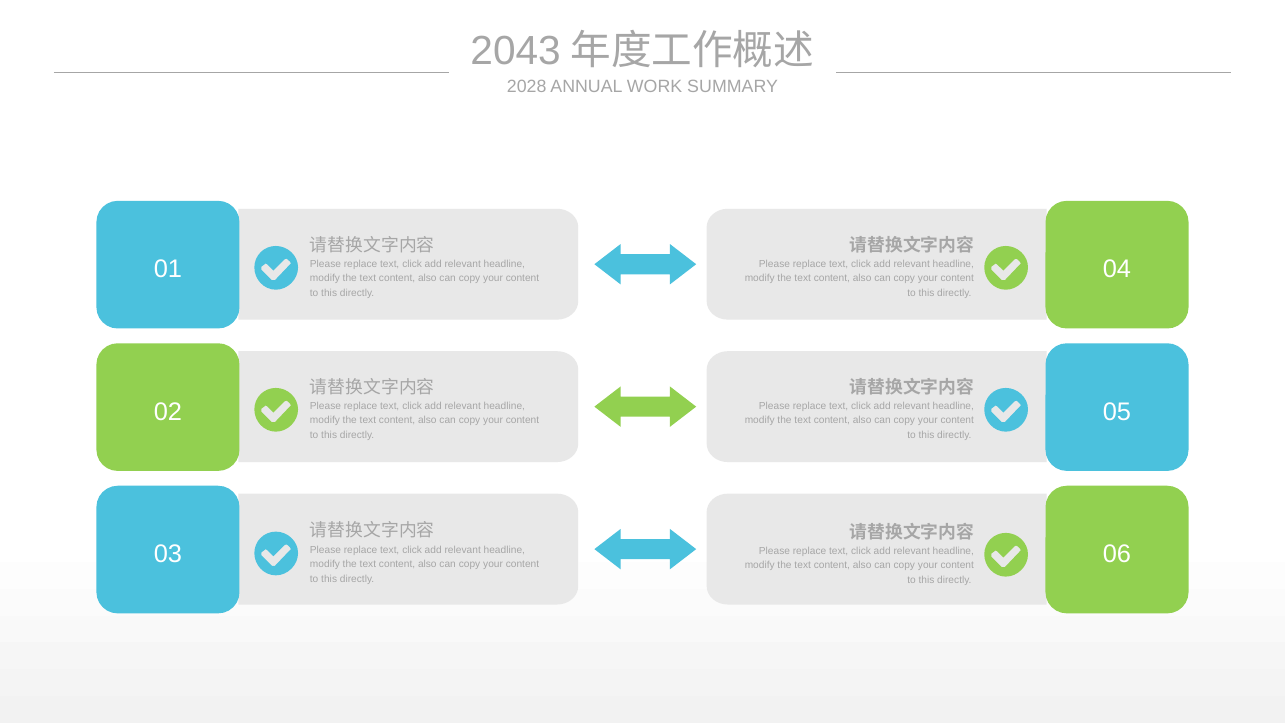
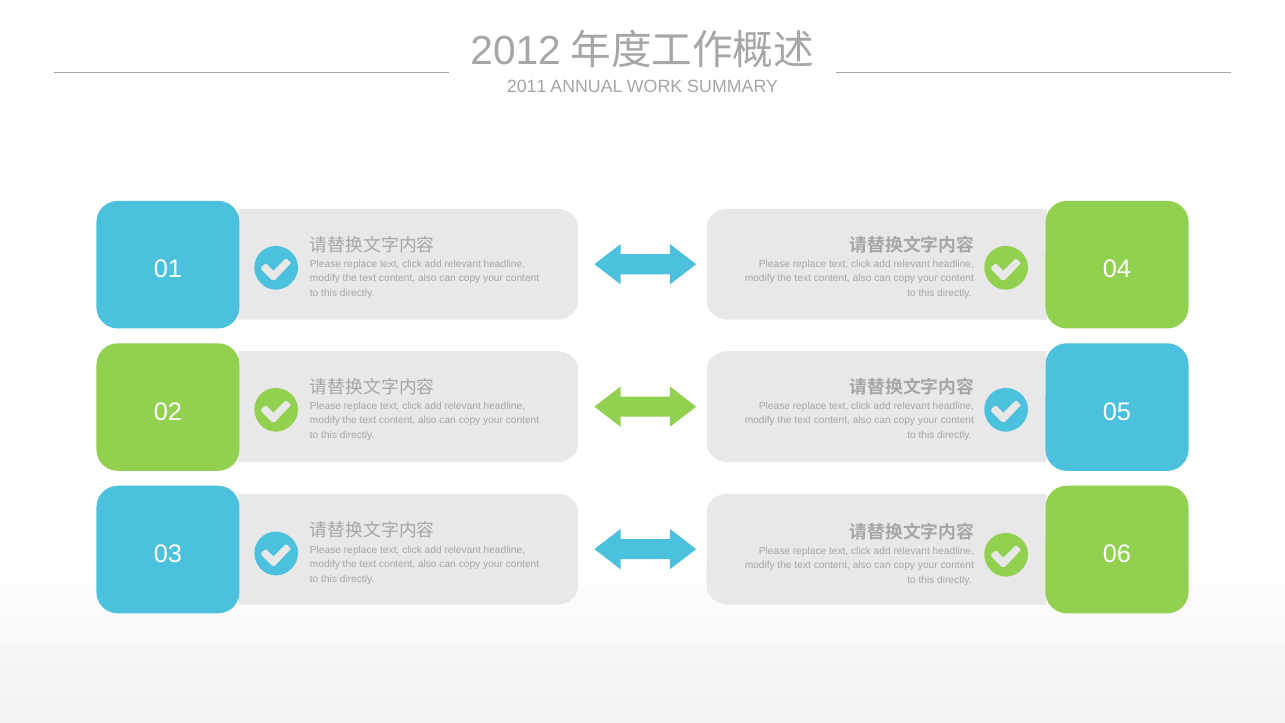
2043: 2043 -> 2012
2028: 2028 -> 2011
